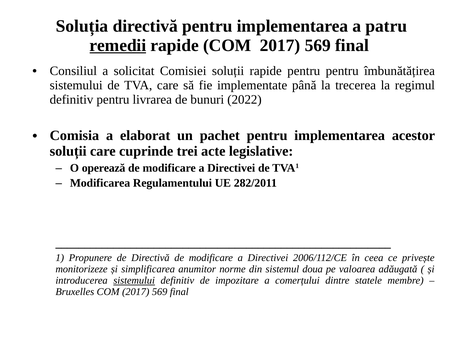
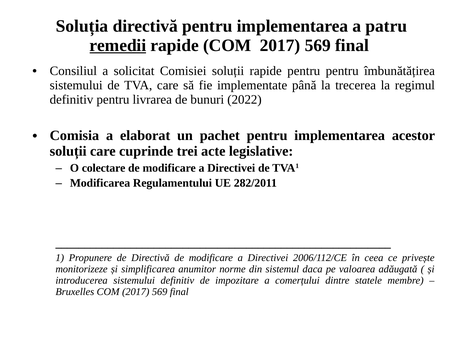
operează: operează -> colectare
doua: doua -> daca
sistemului at (134, 281) underline: present -> none
